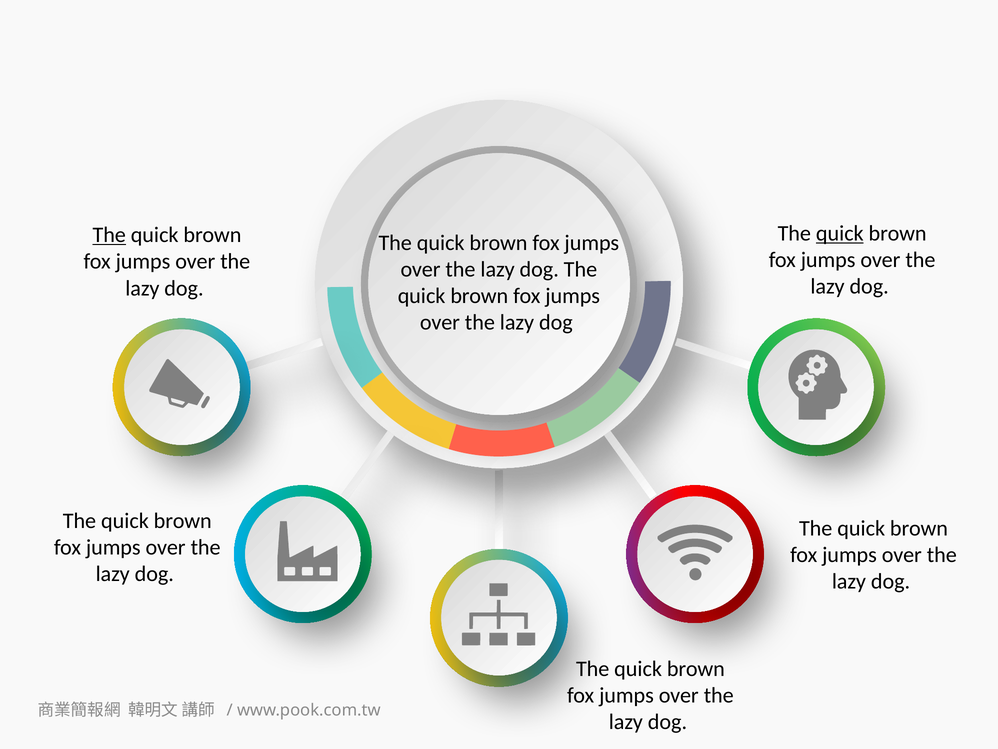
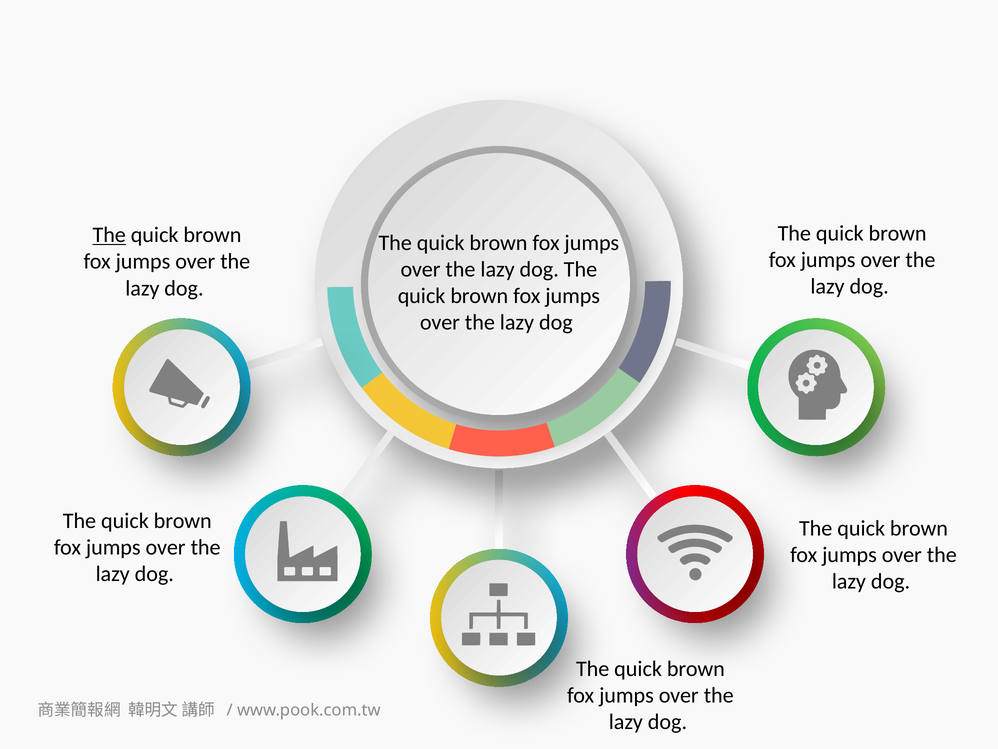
quick at (840, 233) underline: present -> none
